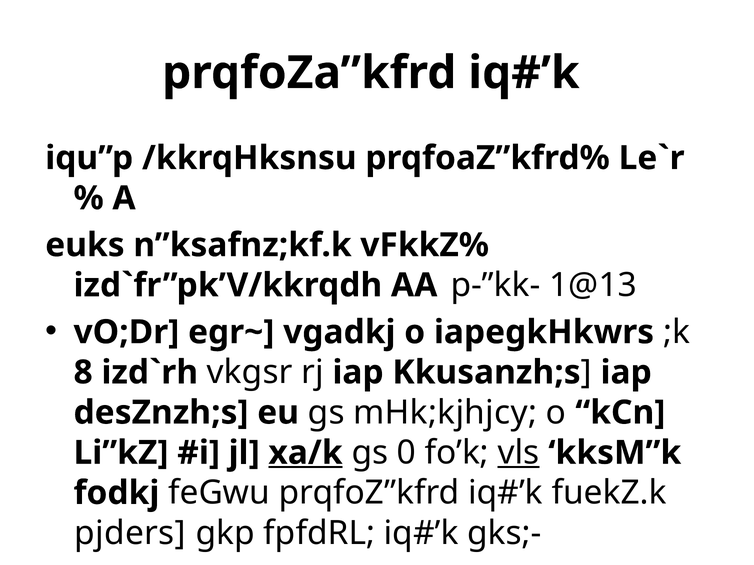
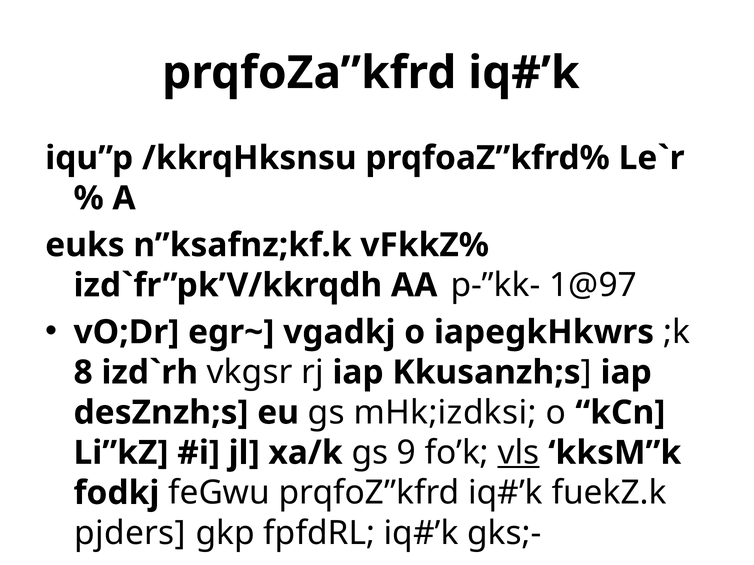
1@13: 1@13 -> 1@97
mHk;kjhjcy: mHk;kjhjcy -> mHk;izdksi
xa/k underline: present -> none
0: 0 -> 9
